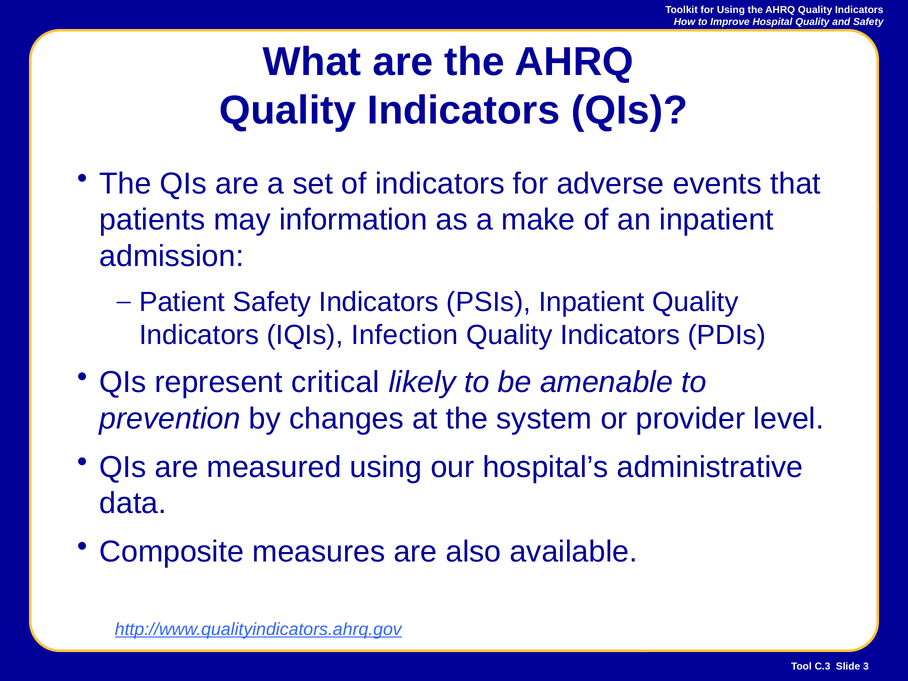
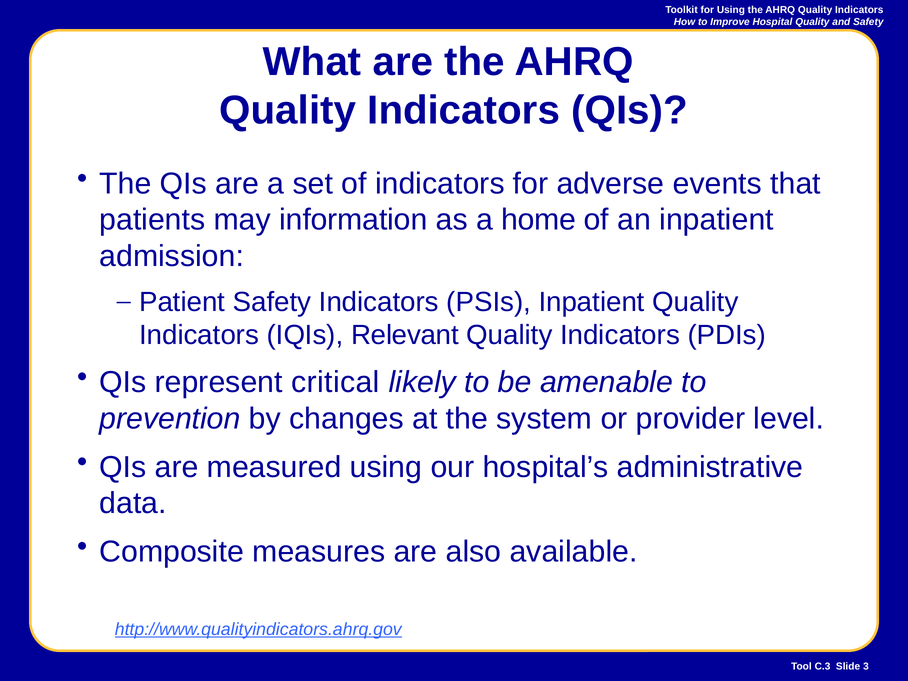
make: make -> home
Infection: Infection -> Relevant
